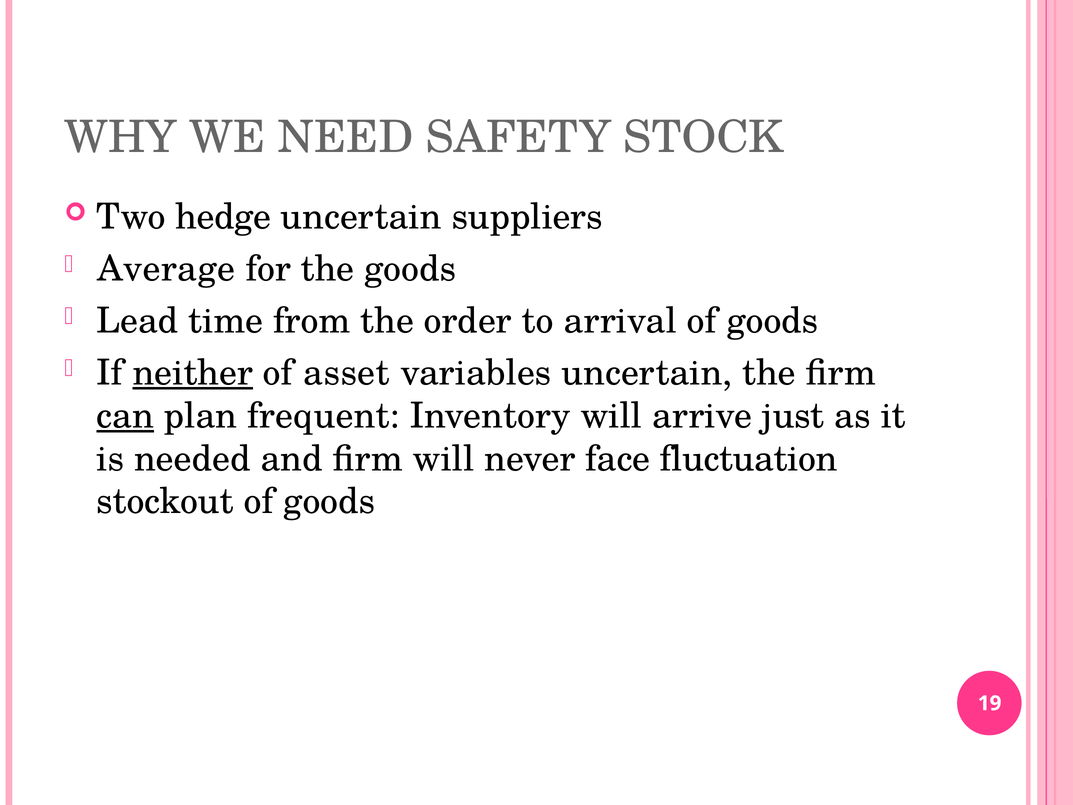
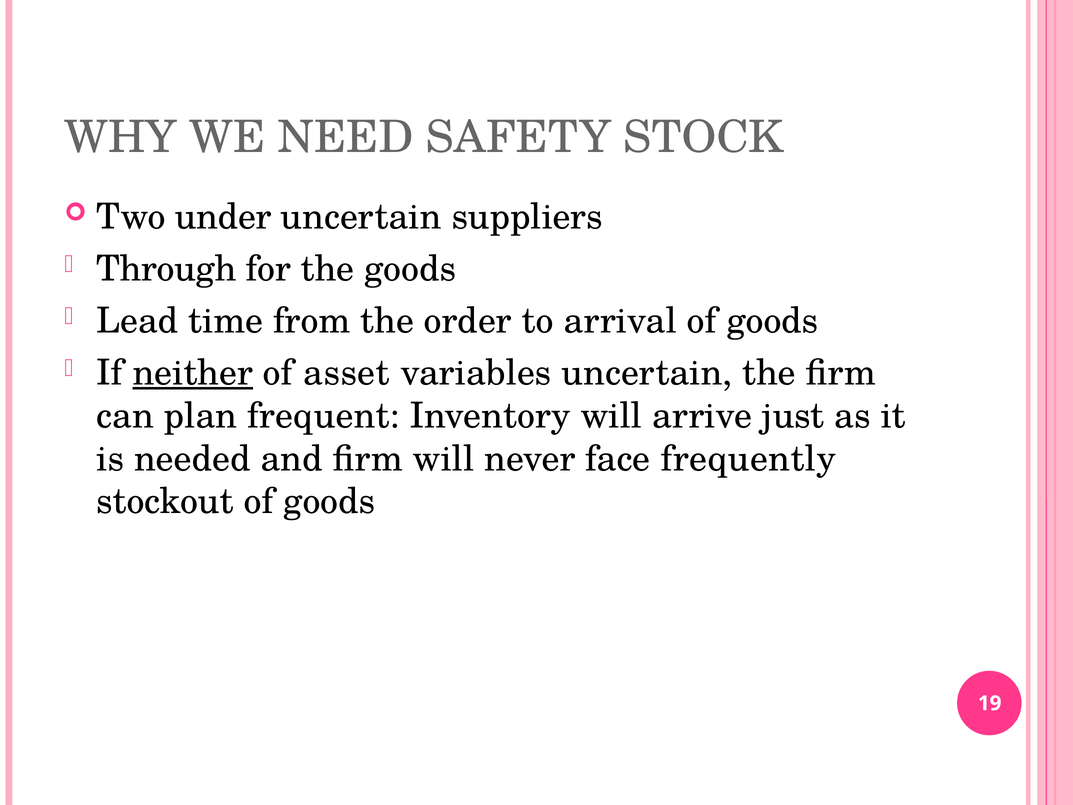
hedge: hedge -> under
Average: Average -> Through
can underline: present -> none
fluctuation: fluctuation -> frequently
